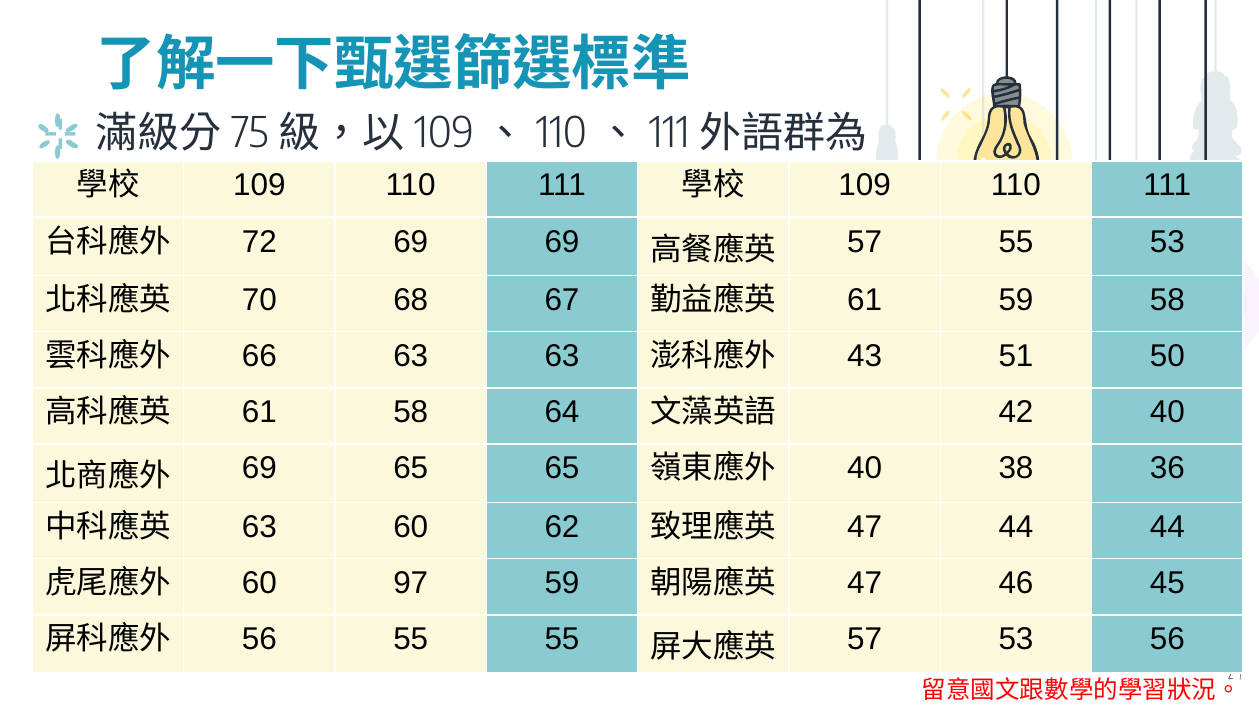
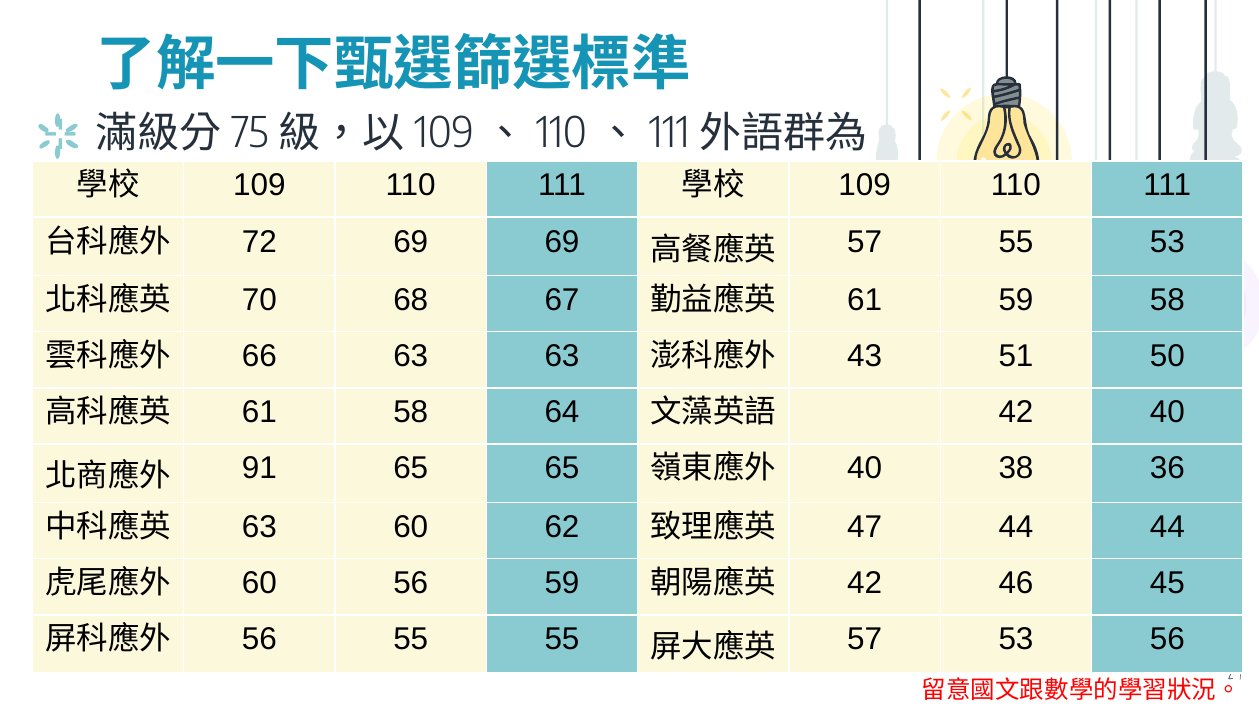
69 at (259, 469): 69 -> 91
60 97: 97 -> 56
47 at (865, 583): 47 -> 42
